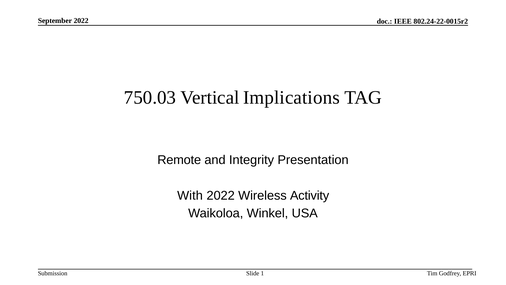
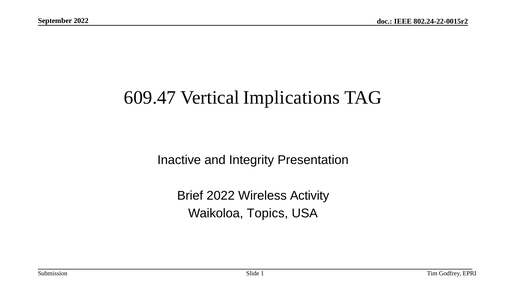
750.03: 750.03 -> 609.47
Remote: Remote -> Inactive
With: With -> Brief
Winkel: Winkel -> Topics
